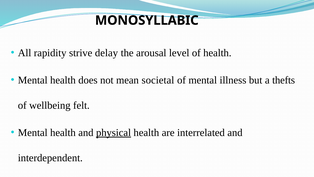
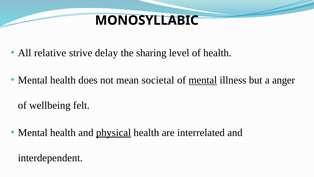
rapidity: rapidity -> relative
arousal: arousal -> sharing
mental at (203, 80) underline: none -> present
thefts: thefts -> anger
